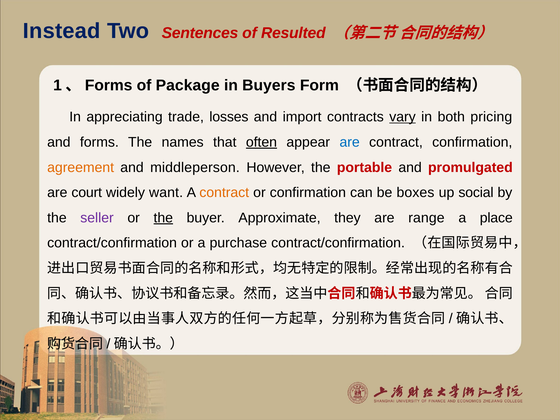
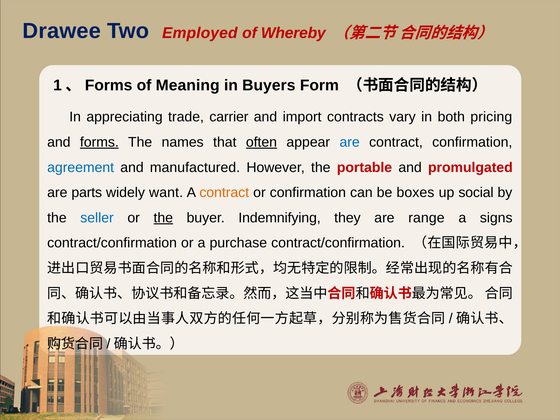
Instead: Instead -> Drawee
Sentences: Sentences -> Employed
Resulted: Resulted -> Whereby
Package: Package -> Meaning
losses: losses -> carrier
vary underline: present -> none
forms underline: none -> present
agreement colour: orange -> blue
middleperson: middleperson -> manufactured
court: court -> parts
seller colour: purple -> blue
Approximate: Approximate -> Indemnifying
place: place -> signs
